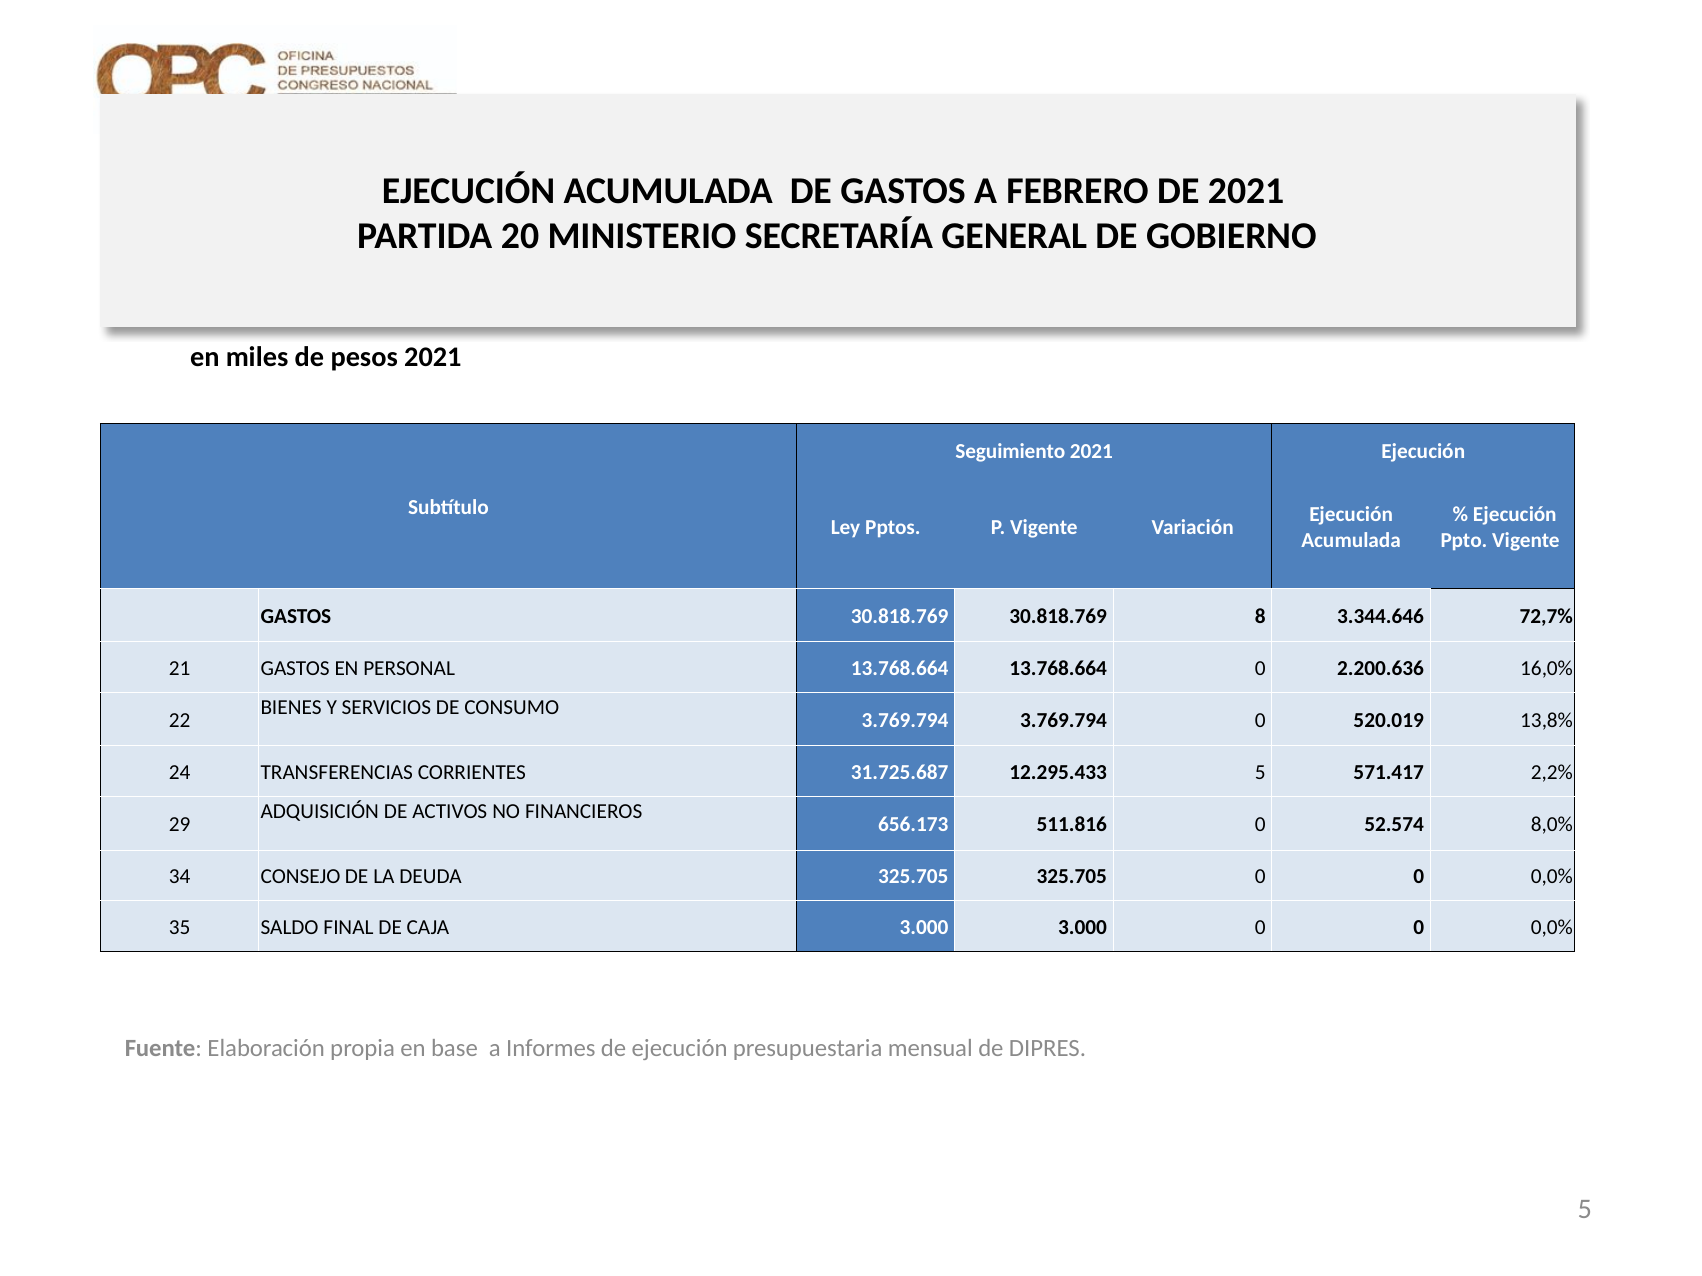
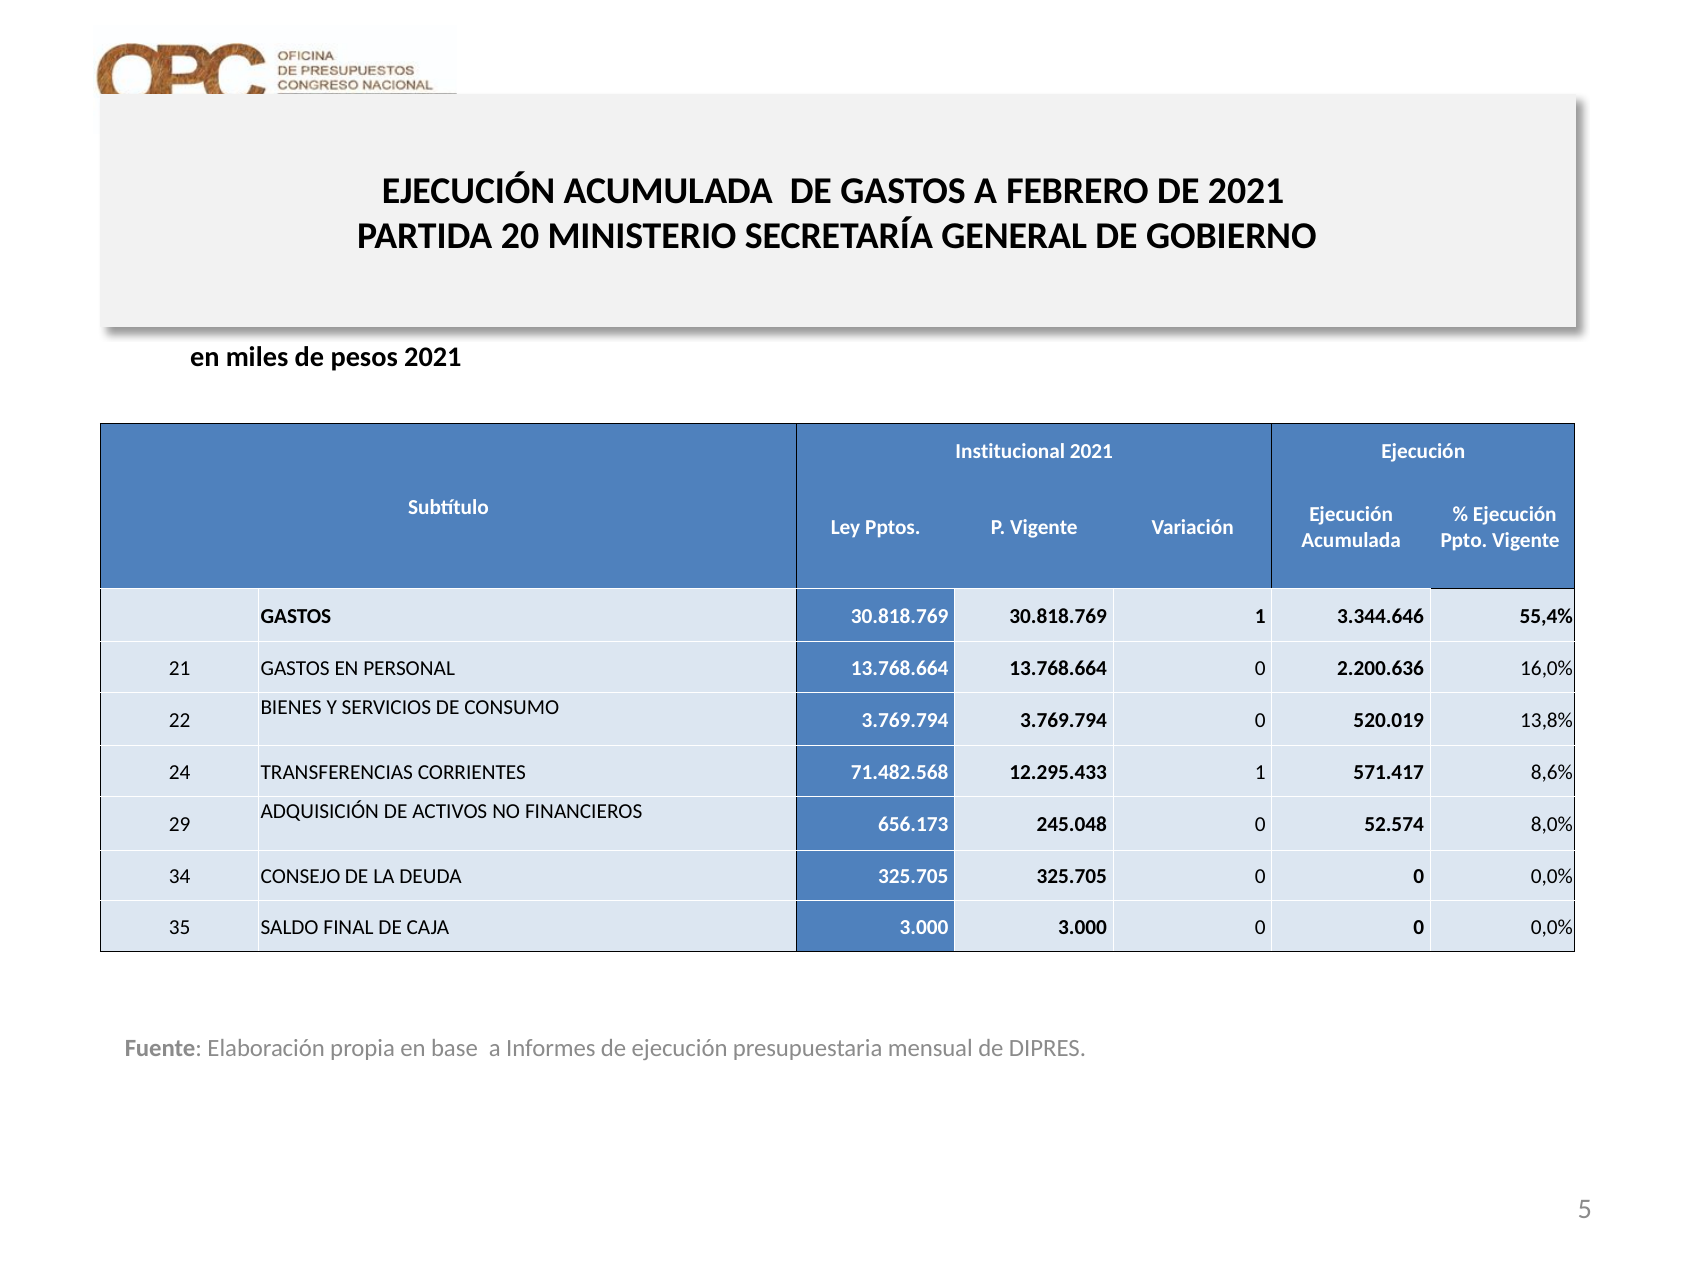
Seguimiento: Seguimiento -> Institucional
30.818.769 8: 8 -> 1
72,7%: 72,7% -> 55,4%
31.725.687: 31.725.687 -> 71.482.568
12.295.433 5: 5 -> 1
2,2%: 2,2% -> 8,6%
511.816: 511.816 -> 245.048
